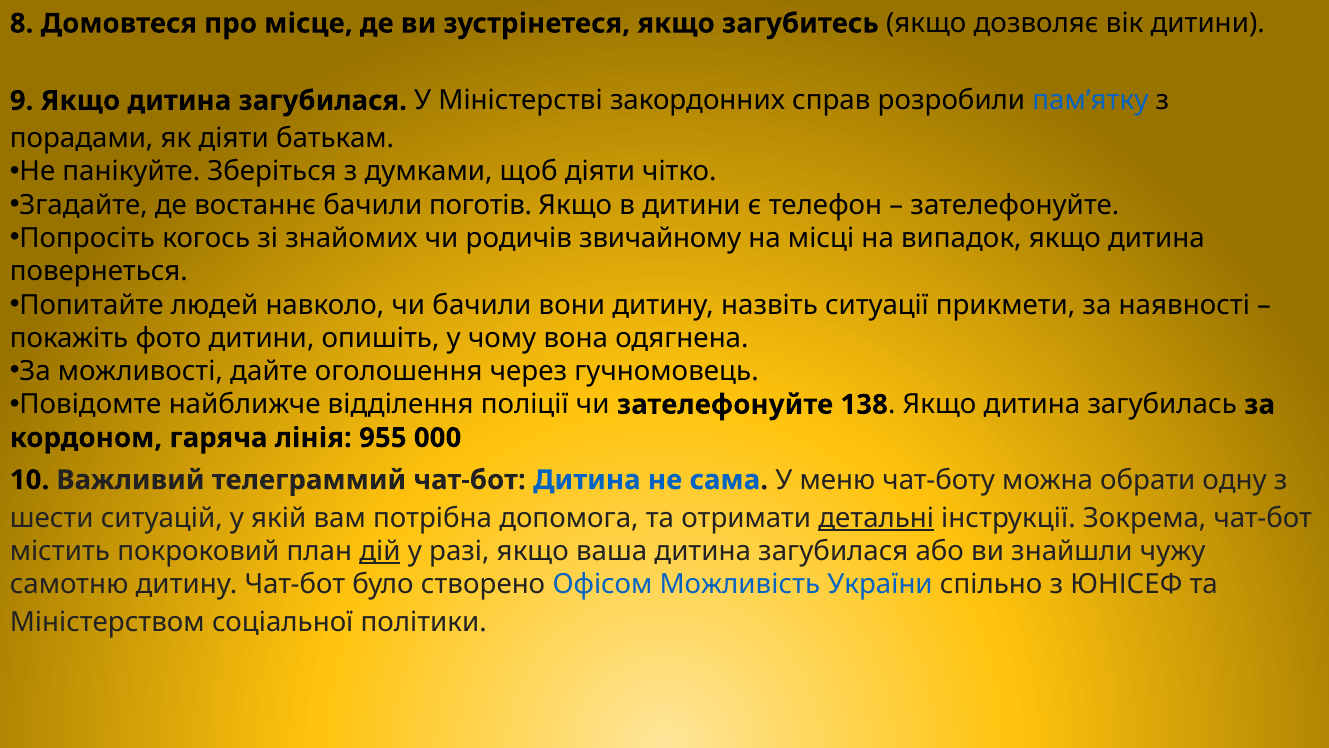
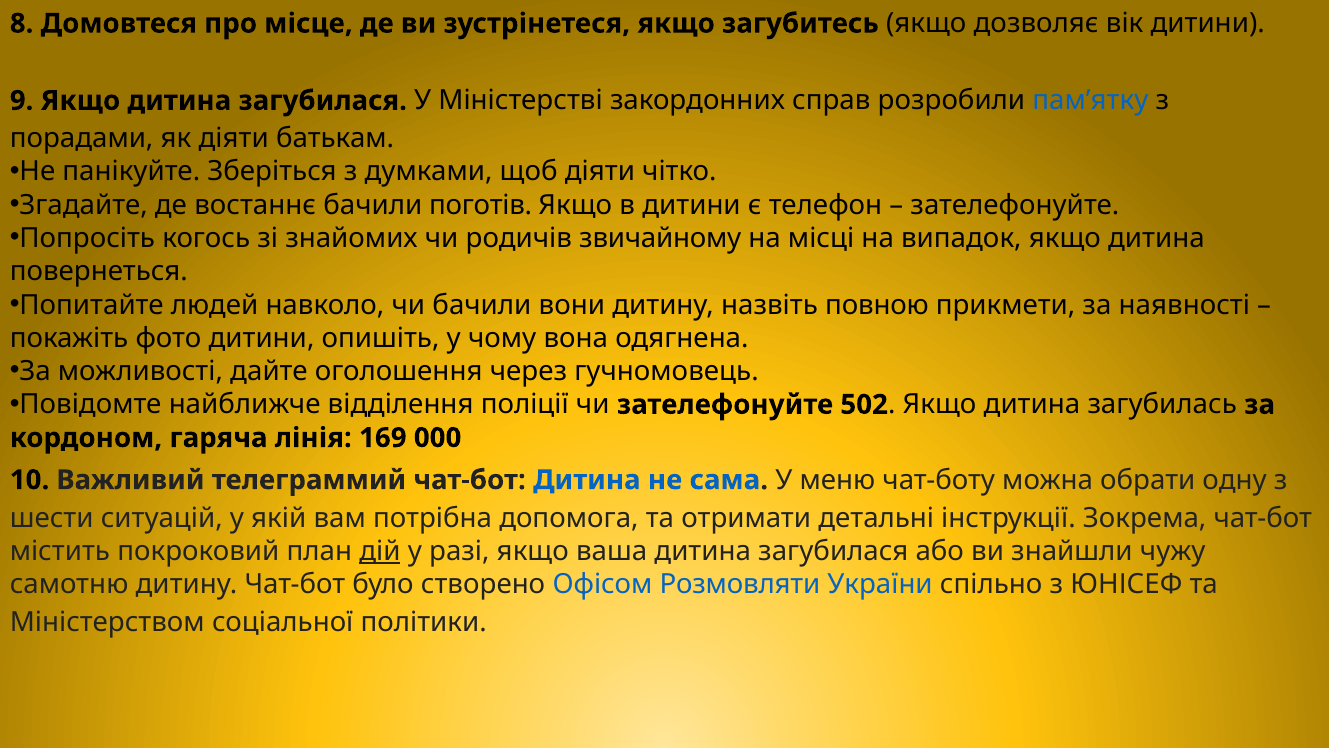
ситуації: ситуації -> повною
138: 138 -> 502
955: 955 -> 169
детальні underline: present -> none
Можливість: Можливість -> Розмовляти
